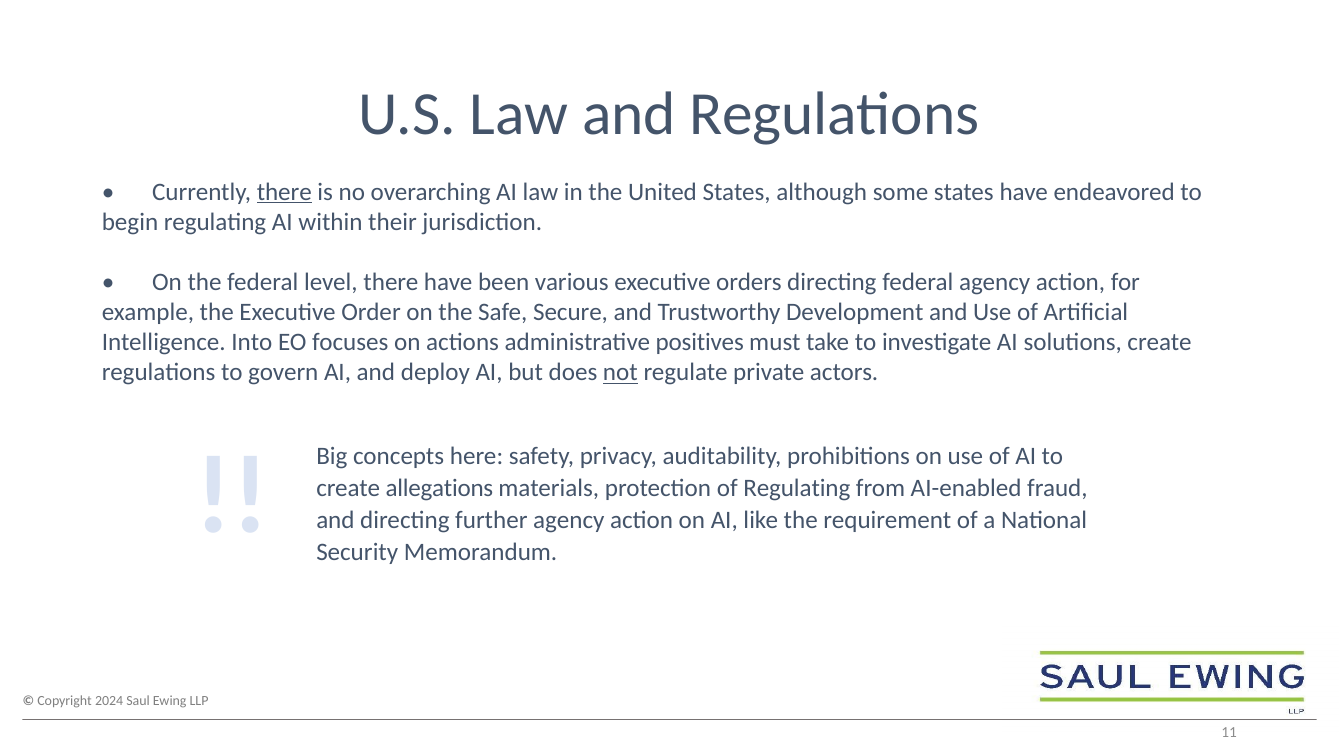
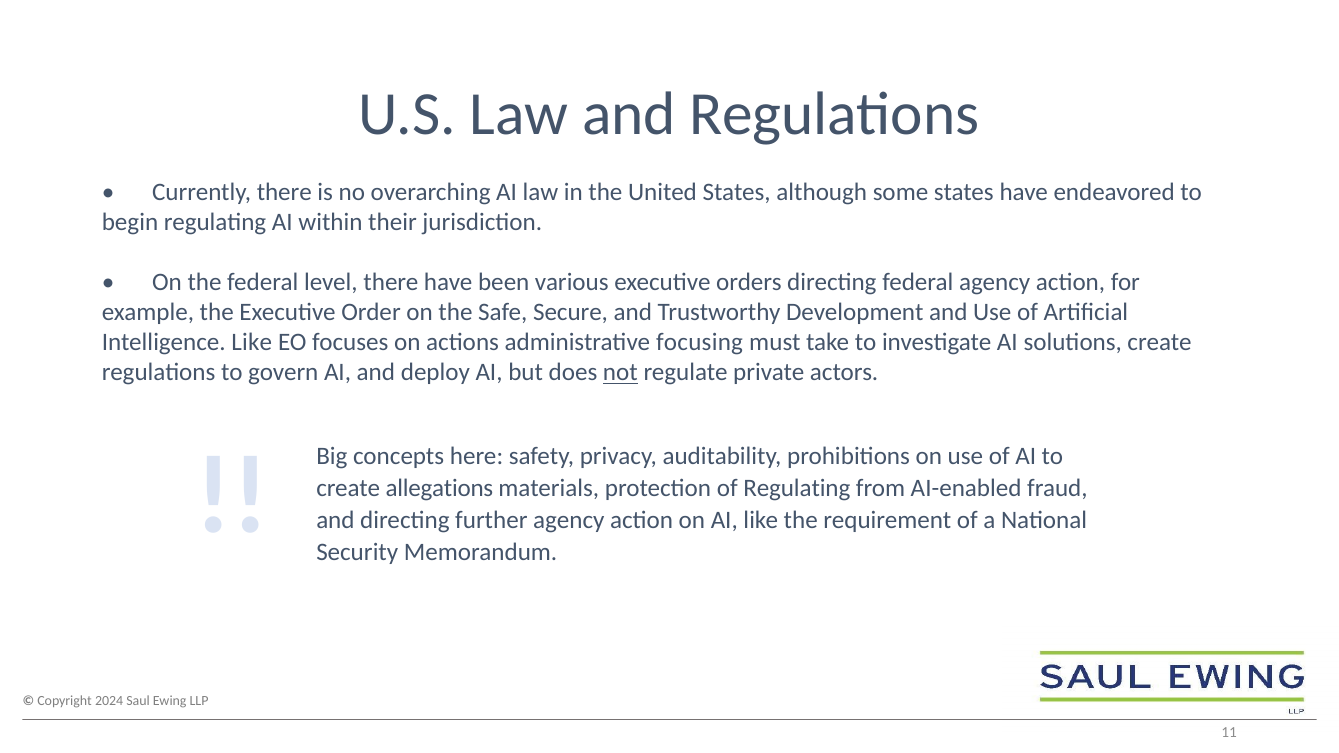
there at (284, 192) underline: present -> none
Intelligence Into: Into -> Like
positives: positives -> focusing
